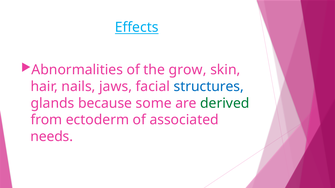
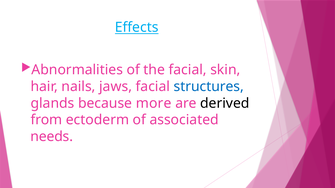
the grow: grow -> facial
some: some -> more
derived colour: green -> black
